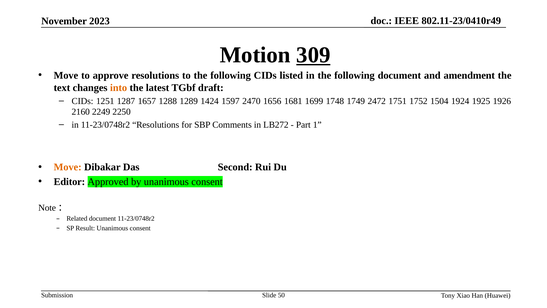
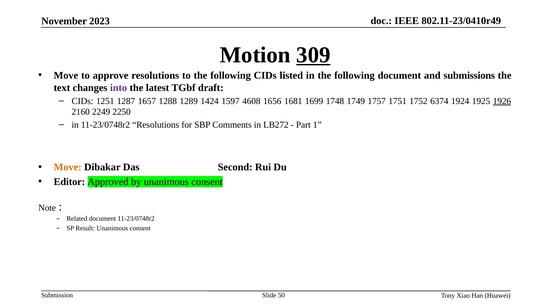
amendment: amendment -> submissions
into colour: orange -> purple
2470: 2470 -> 4608
2472: 2472 -> 1757
1504: 1504 -> 6374
1926 underline: none -> present
